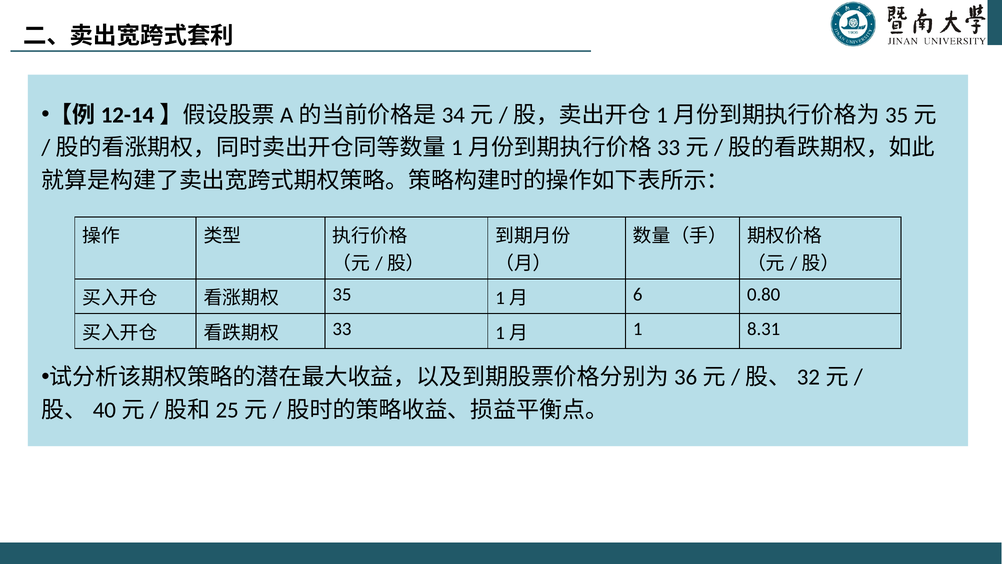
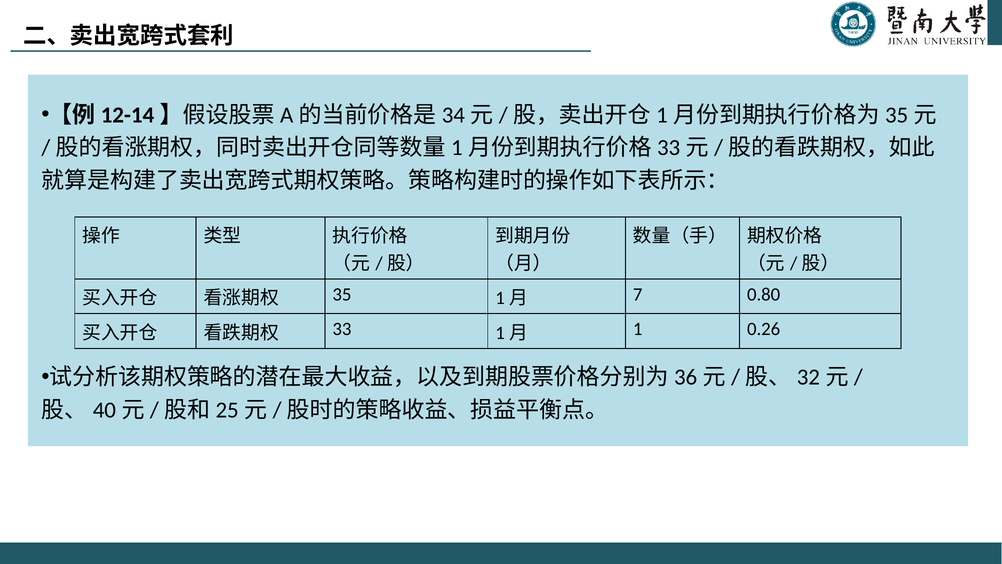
6: 6 -> 7
8.31: 8.31 -> 0.26
